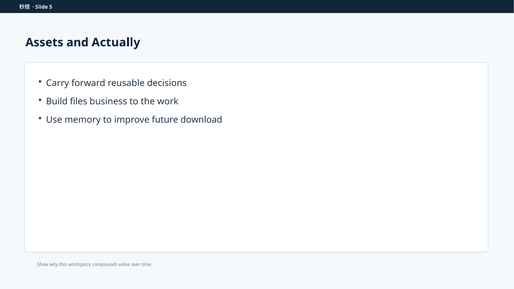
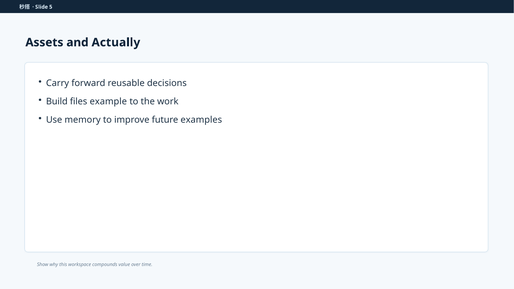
business: business -> example
download: download -> examples
